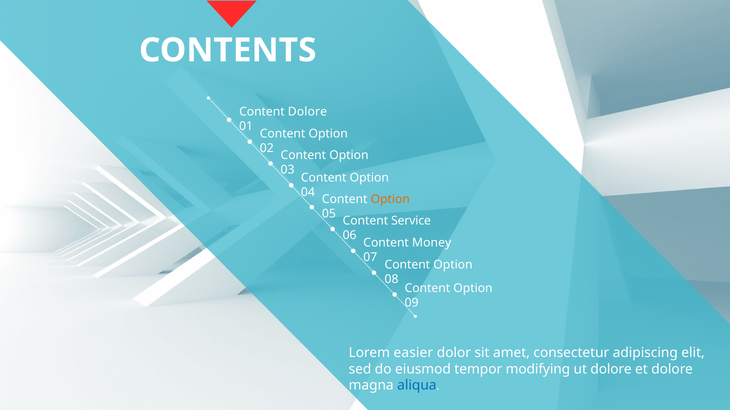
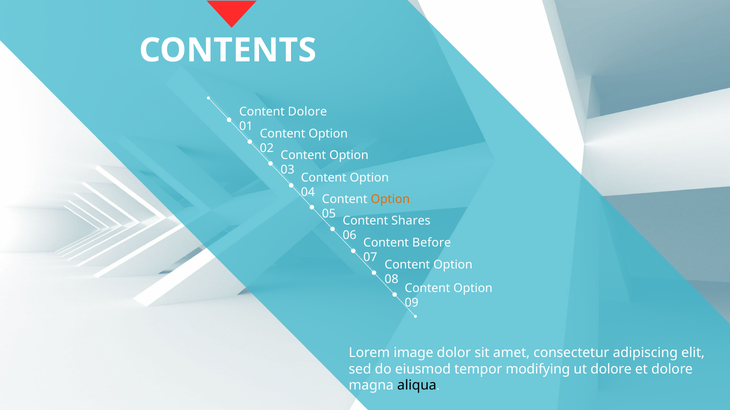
Service: Service -> Shares
Money: Money -> Before
easier: easier -> image
aliqua colour: blue -> black
